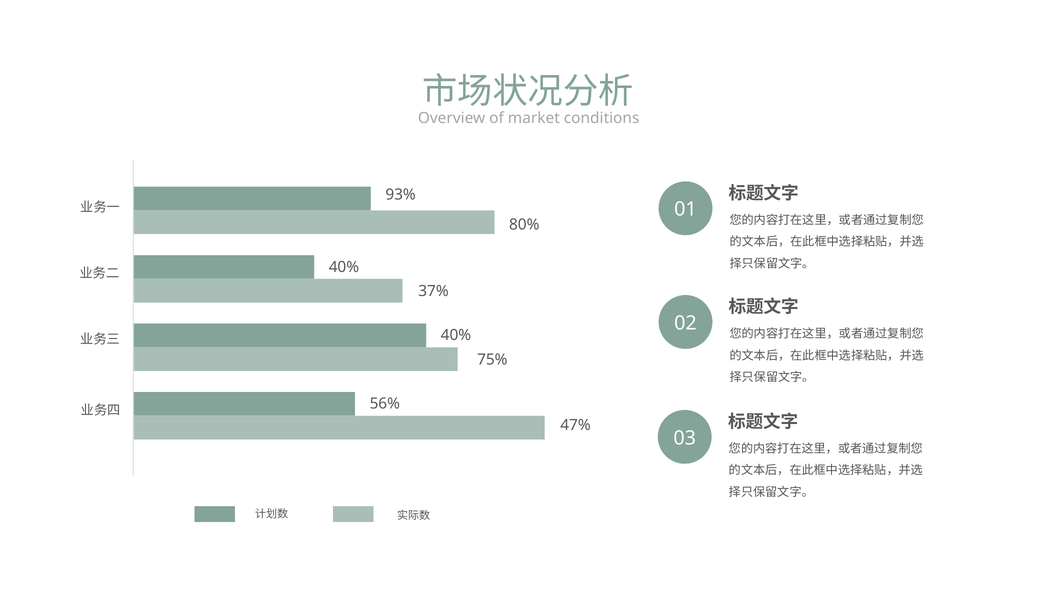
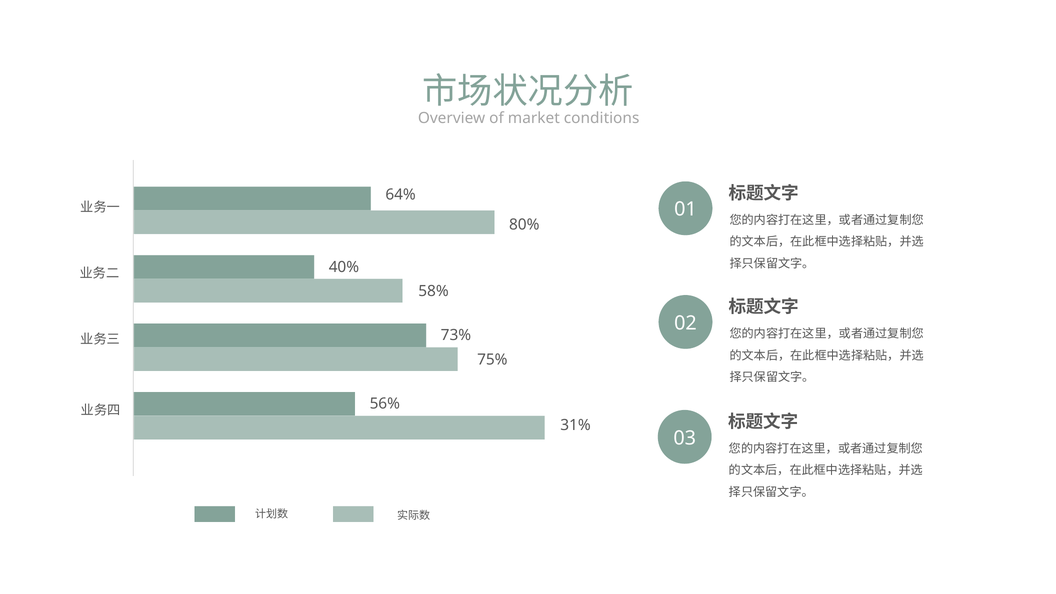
93%: 93% -> 64%
37%: 37% -> 58%
40% at (456, 335): 40% -> 73%
47%: 47% -> 31%
